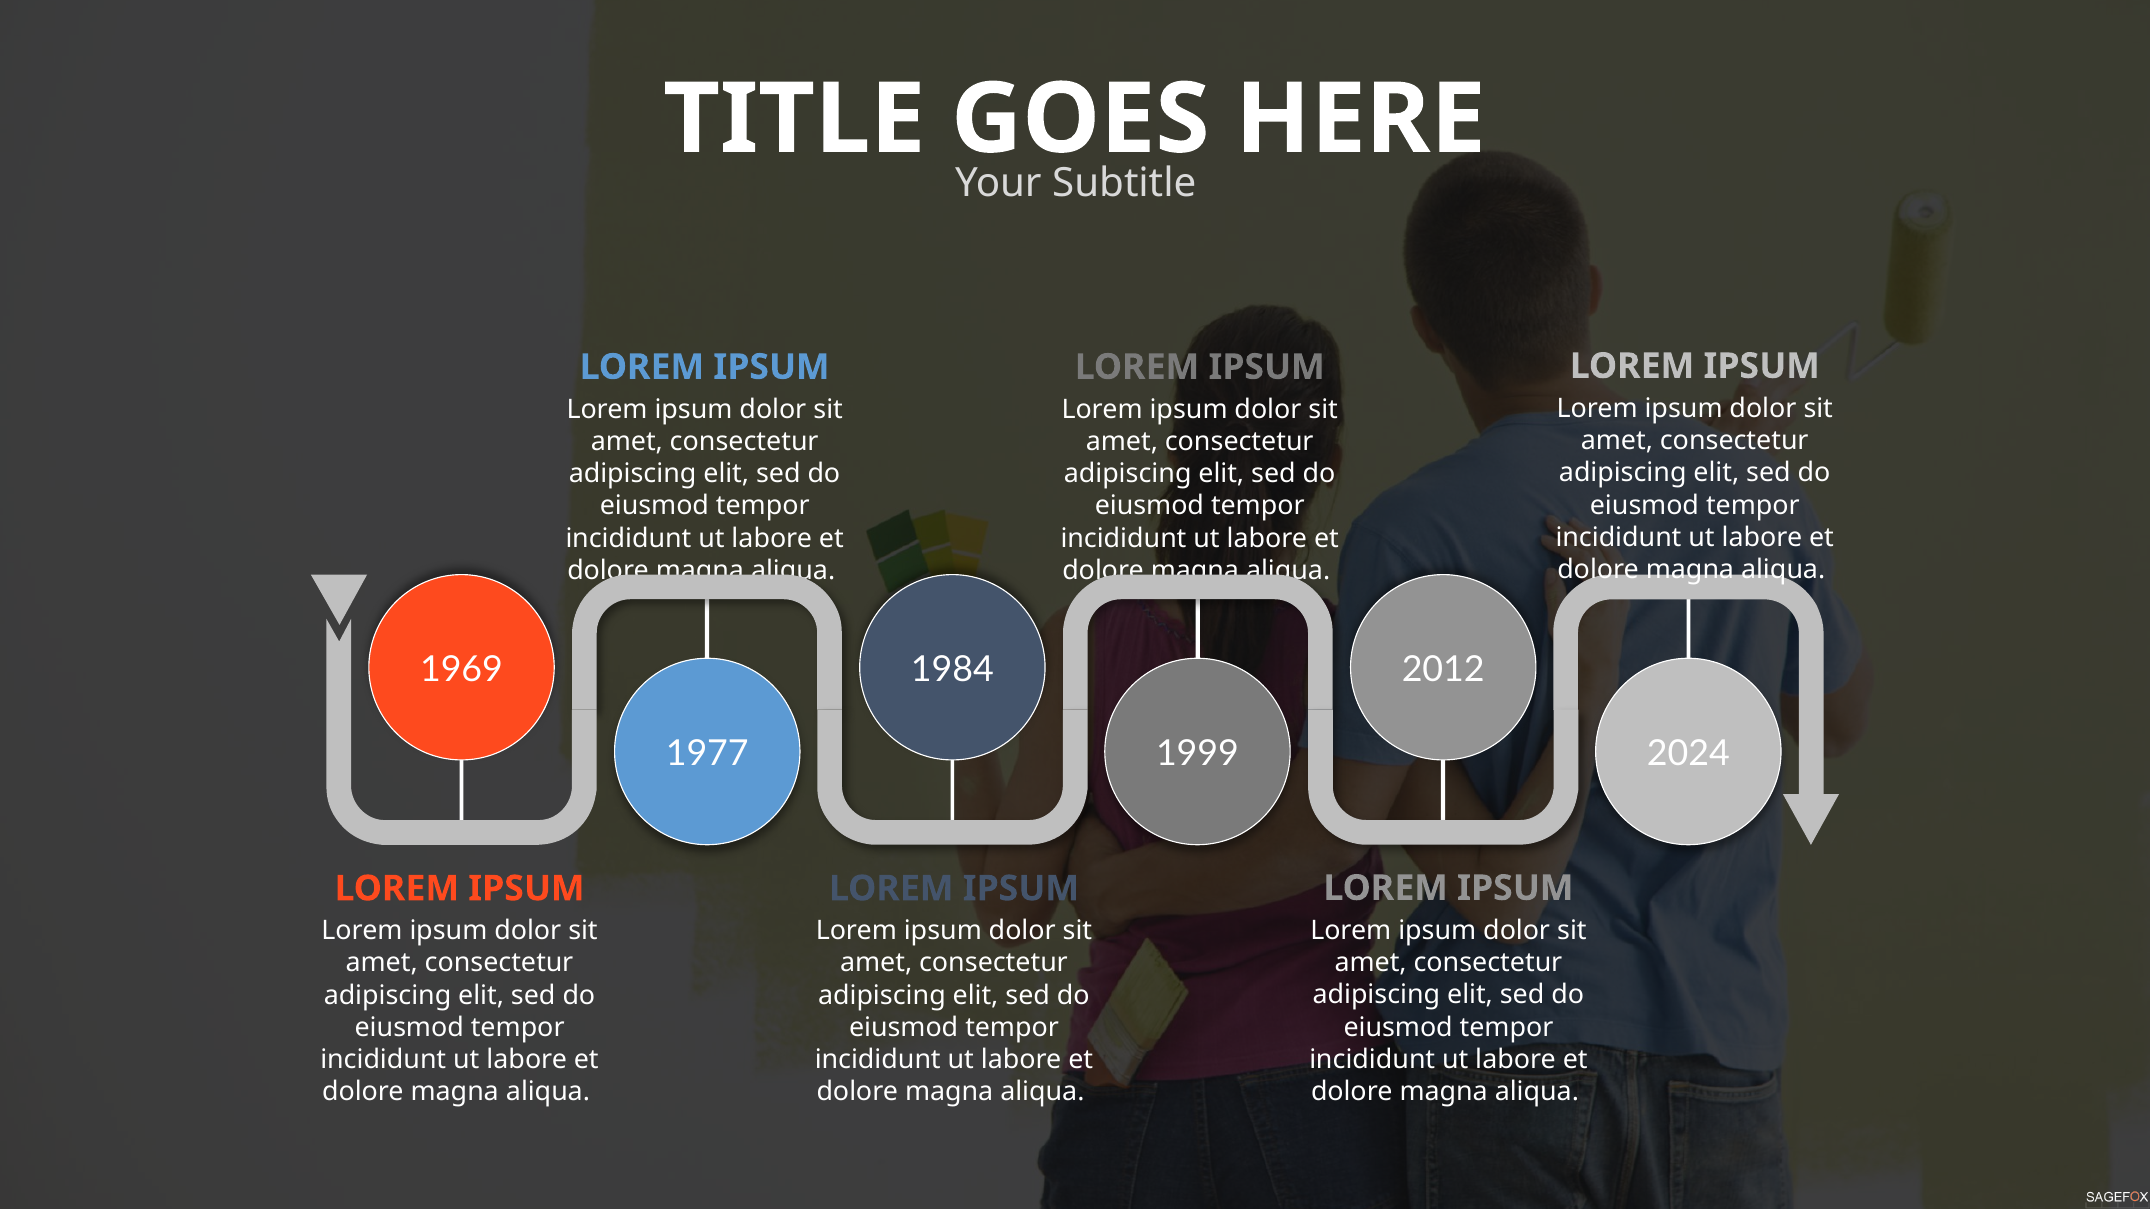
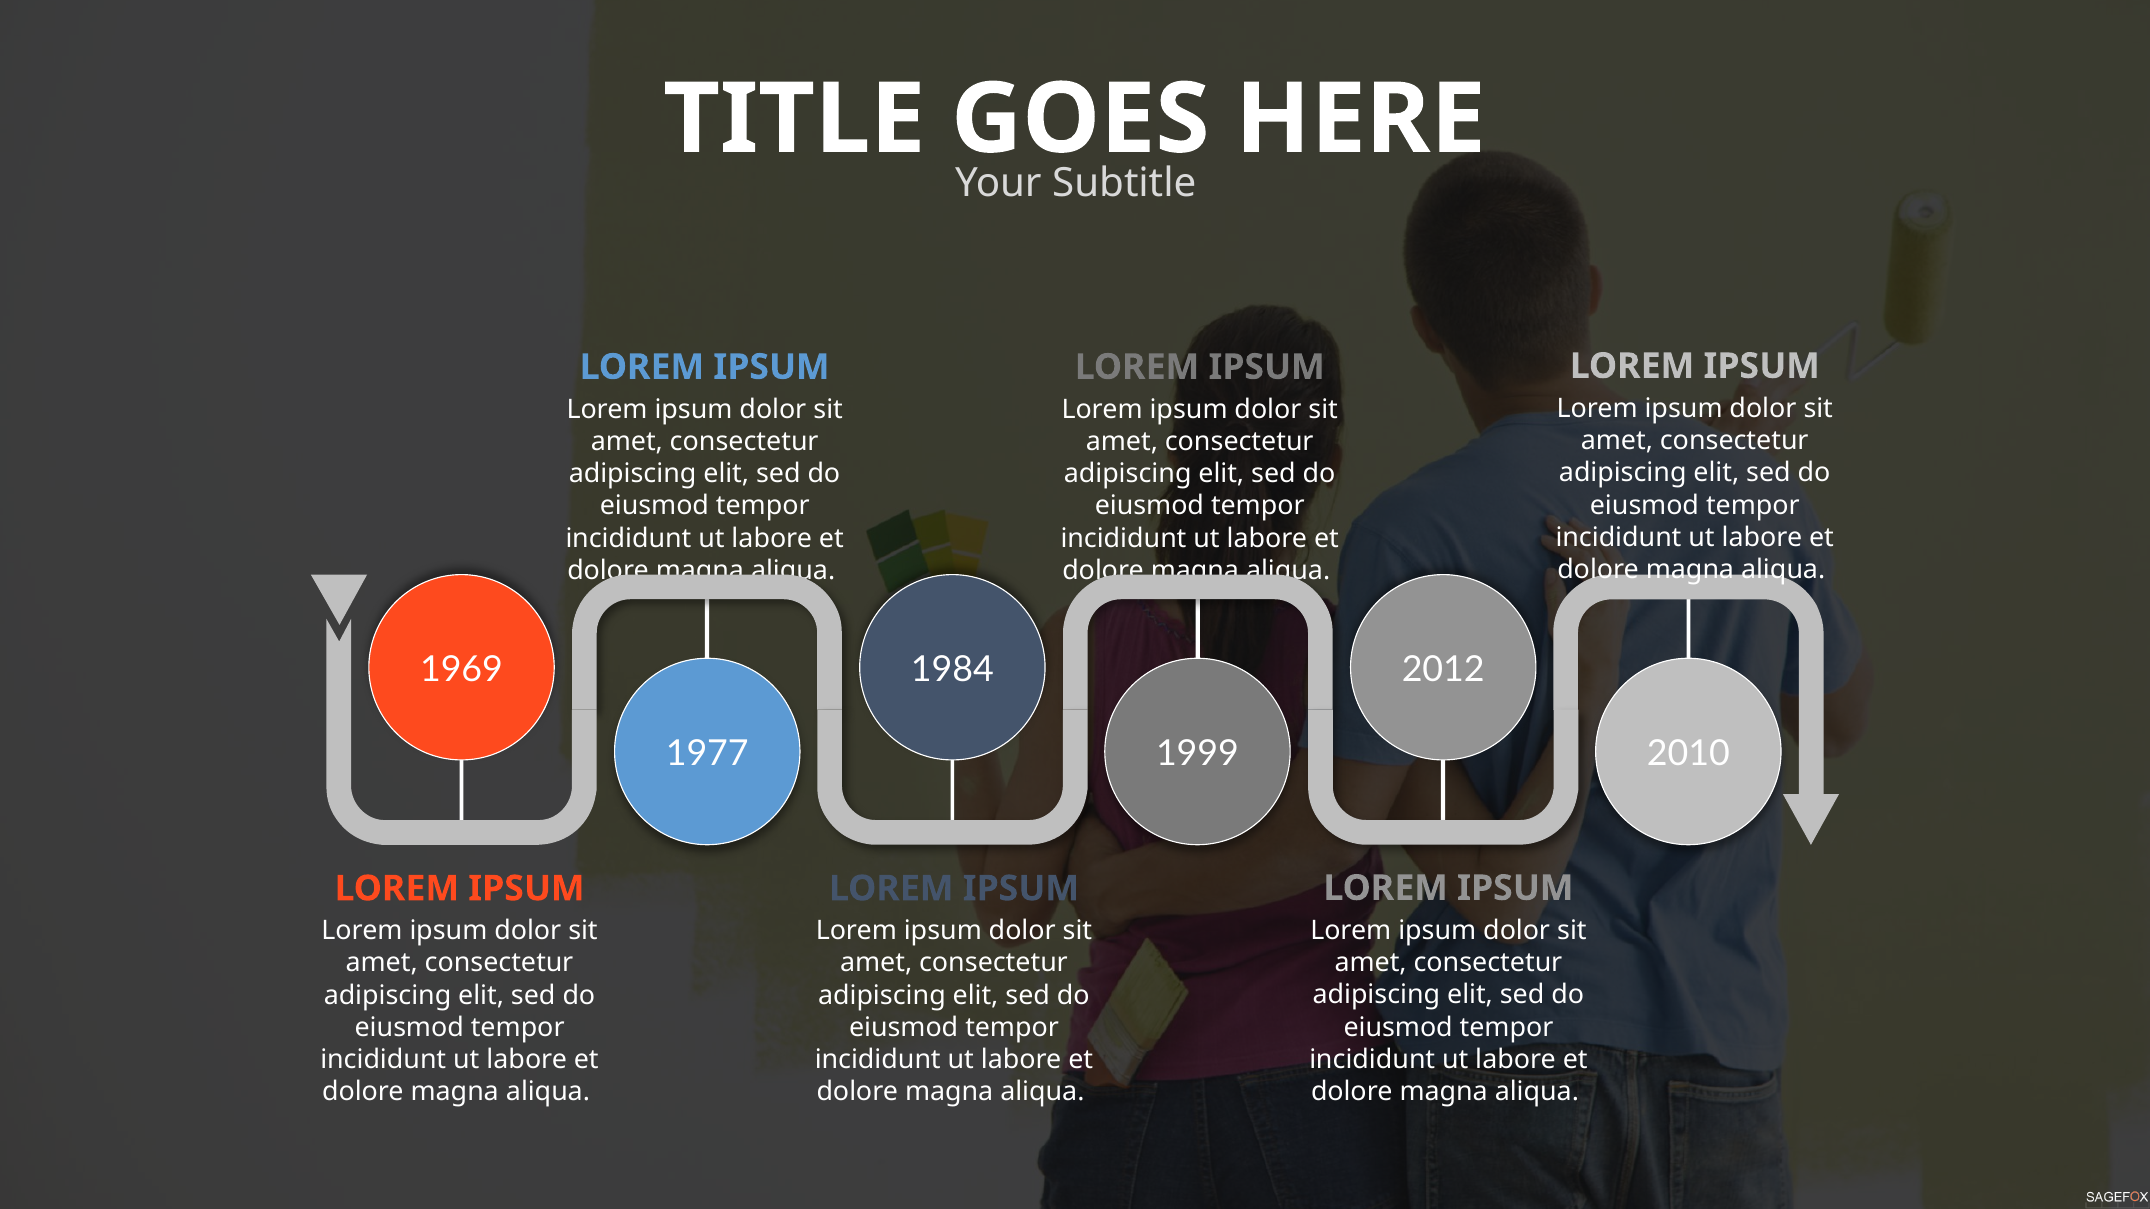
2024: 2024 -> 2010
